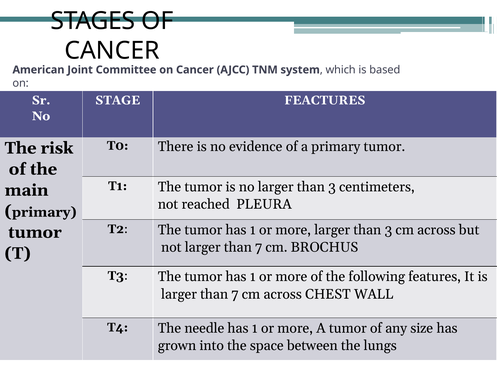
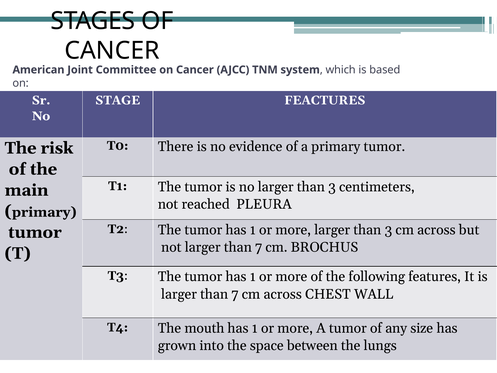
needle: needle -> mouth
